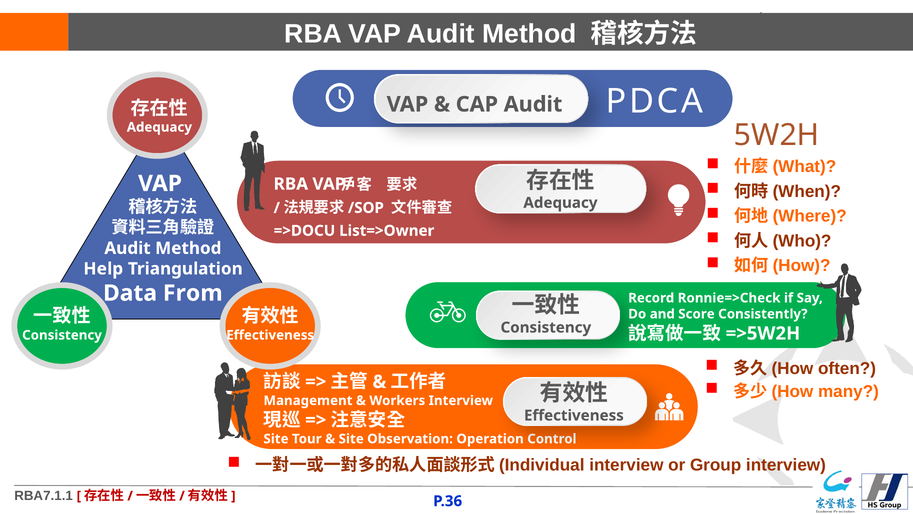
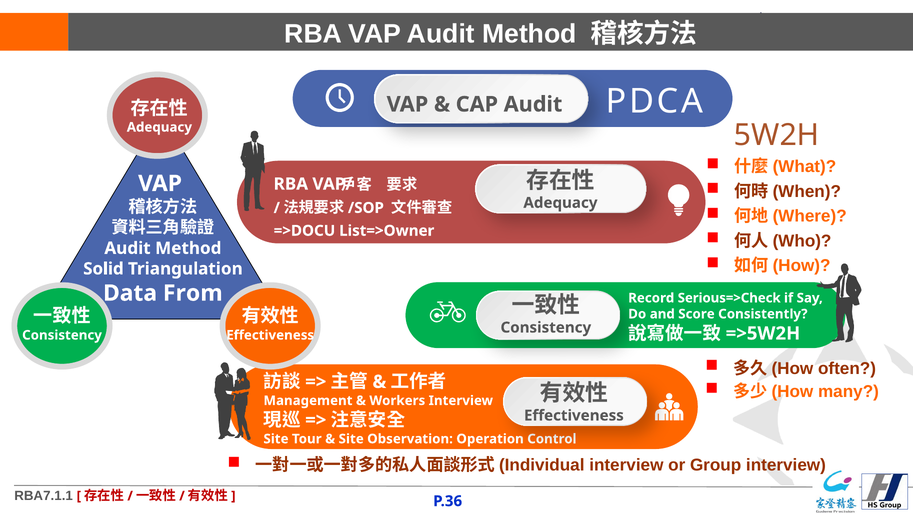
Help: Help -> Solid
Ronnie=>Check: Ronnie=>Check -> Serious=>Check
